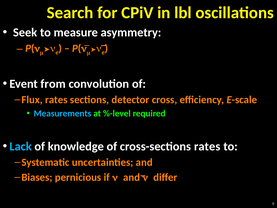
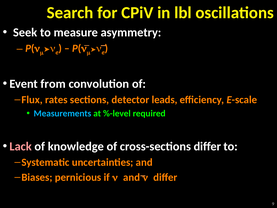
cross: cross -> leads
Lack colour: light blue -> pink
cross-sections rates: rates -> differ
